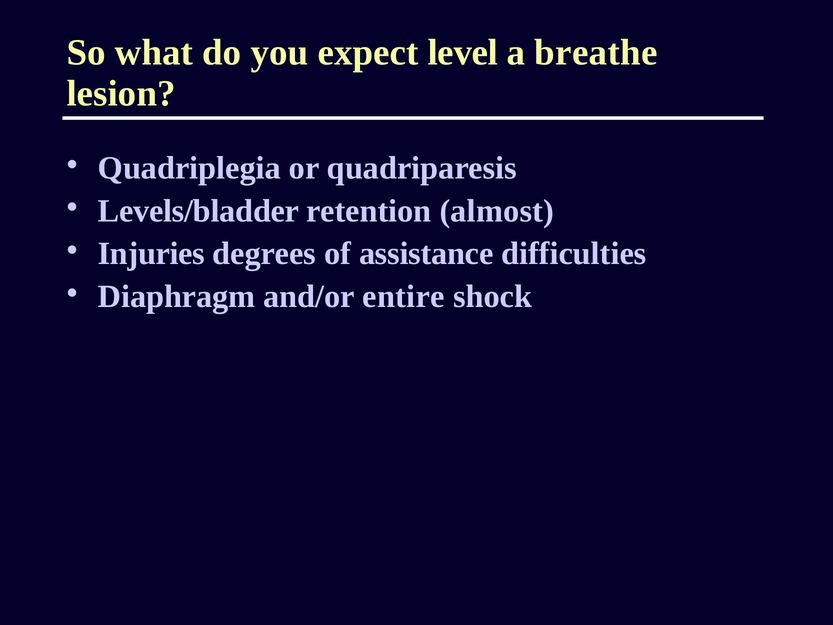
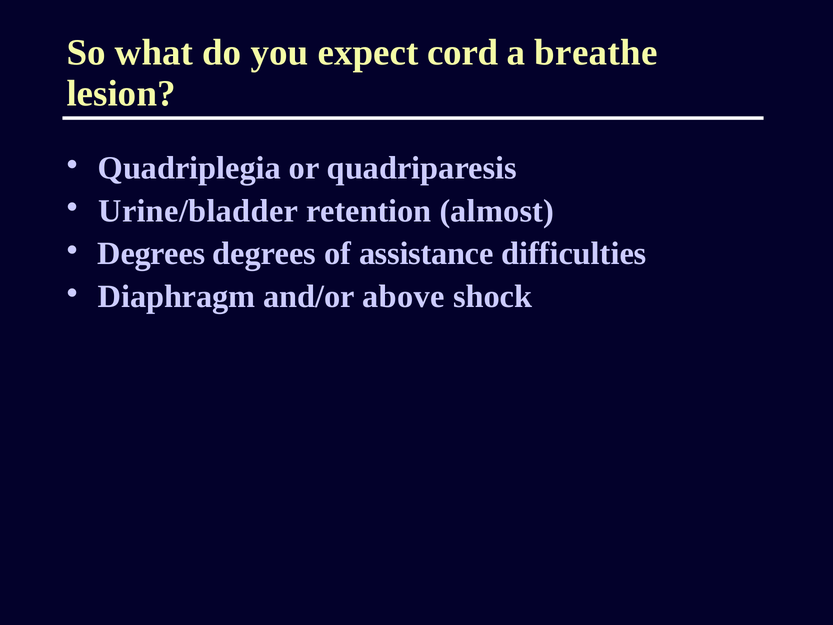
level: level -> cord
Levels/bladder: Levels/bladder -> Urine/bladder
Injuries at (151, 254): Injuries -> Degrees
entire: entire -> above
